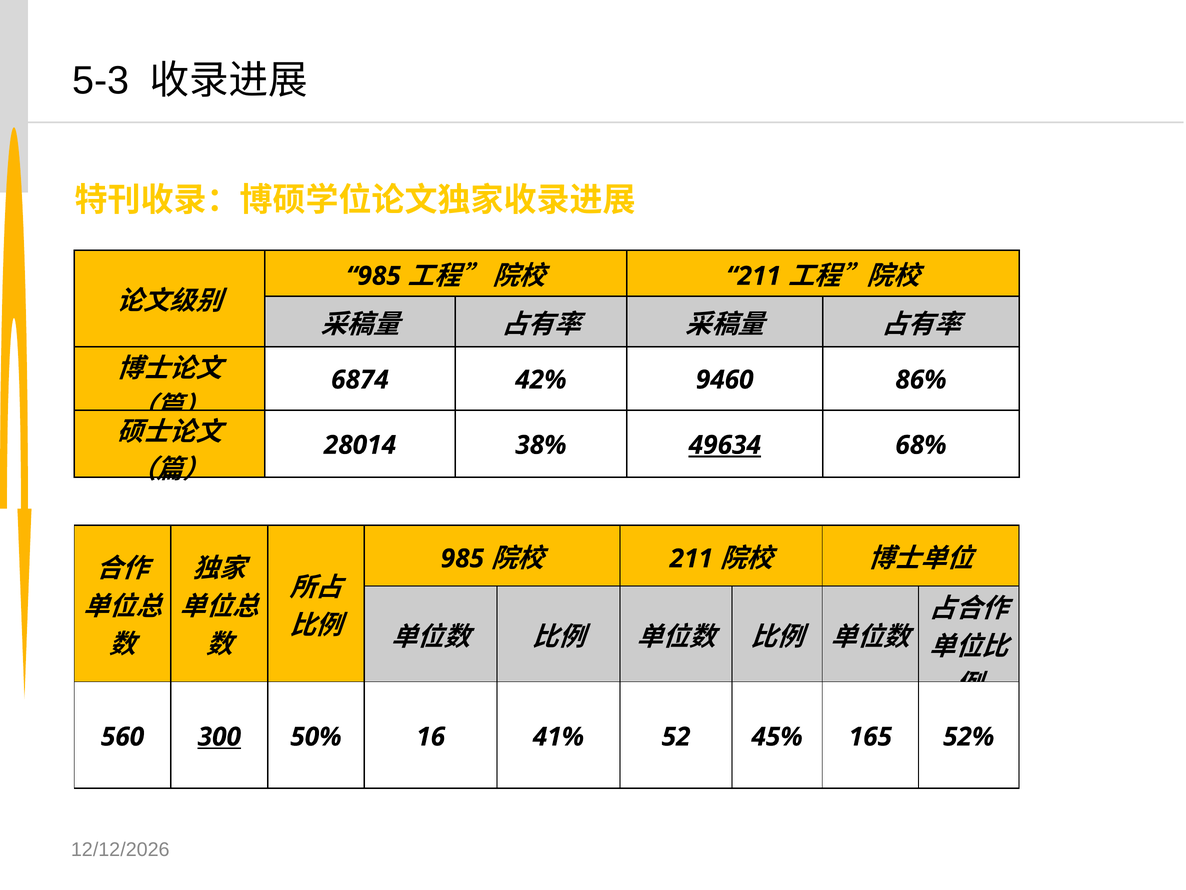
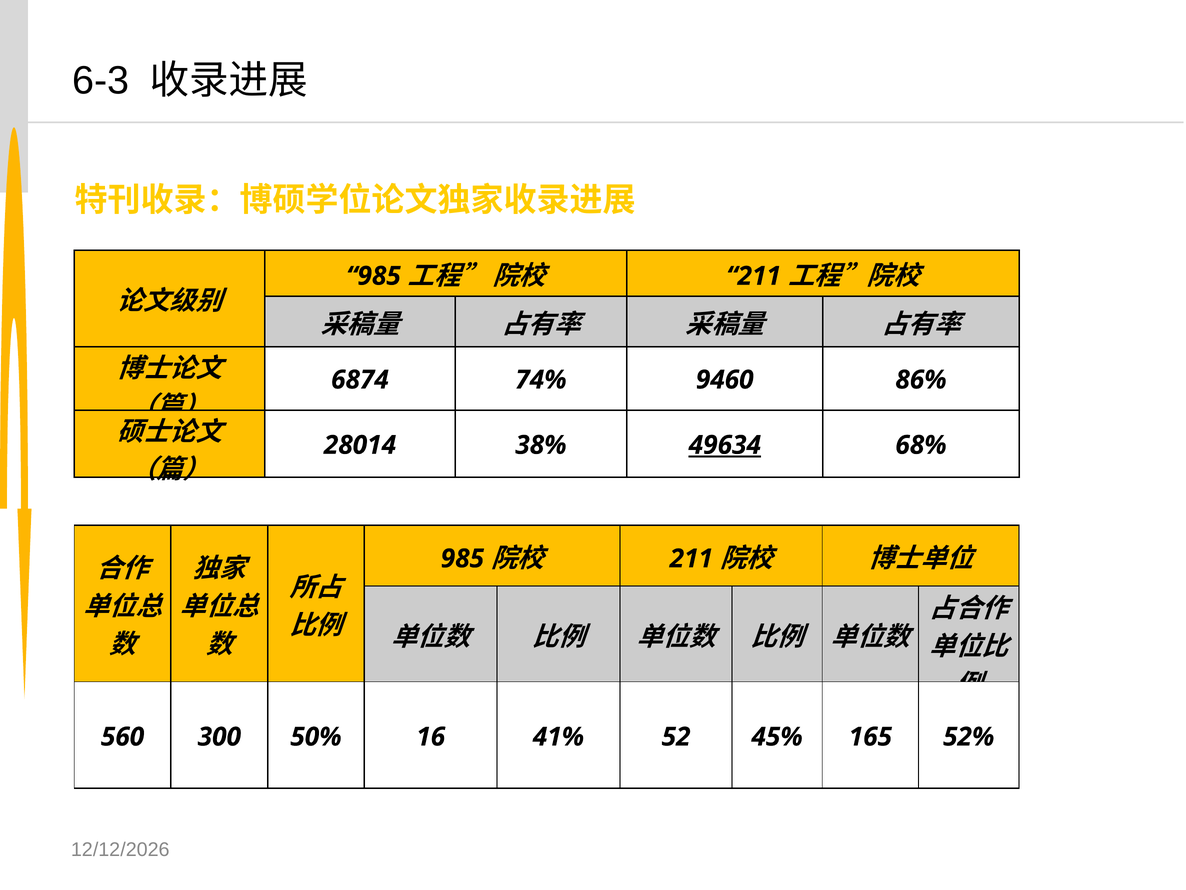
5-3: 5-3 -> 6-3
42%: 42% -> 74%
300 underline: present -> none
